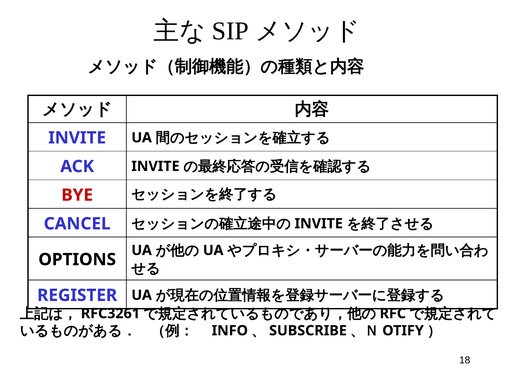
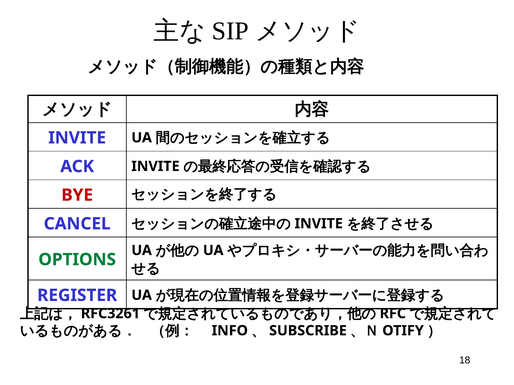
OPTIONS colour: black -> green
